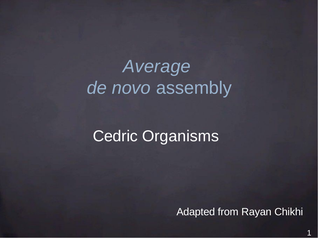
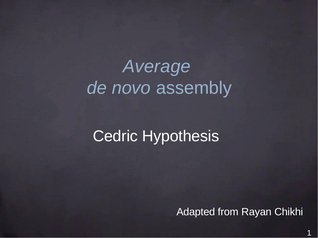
Organisms: Organisms -> Hypothesis
